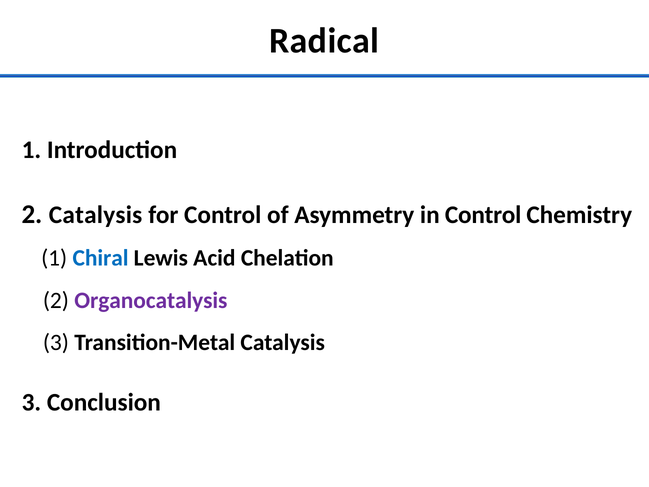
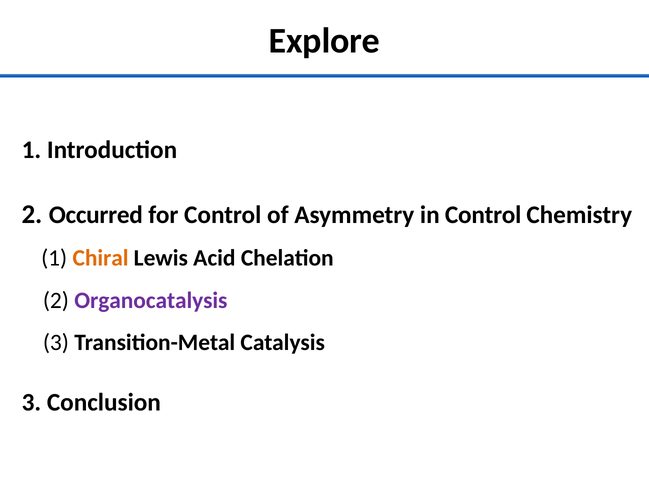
Radical: Radical -> Explore
2 Catalysis: Catalysis -> Occurred
Chiral colour: blue -> orange
